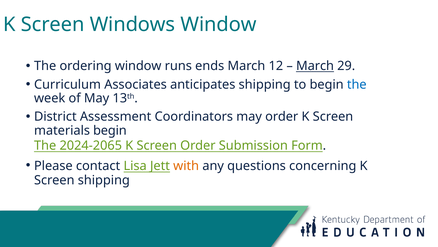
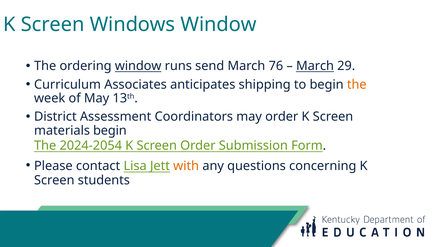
window at (138, 66) underline: none -> present
ends: ends -> send
12: 12 -> 76
the at (357, 84) colour: blue -> orange
2024-2065: 2024-2065 -> 2024-2054
Screen shipping: shipping -> students
